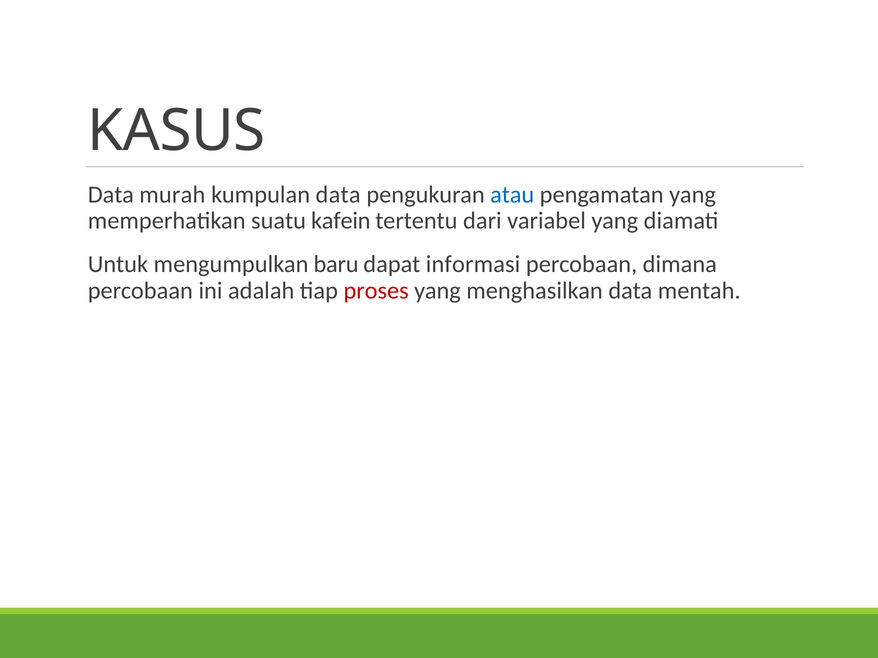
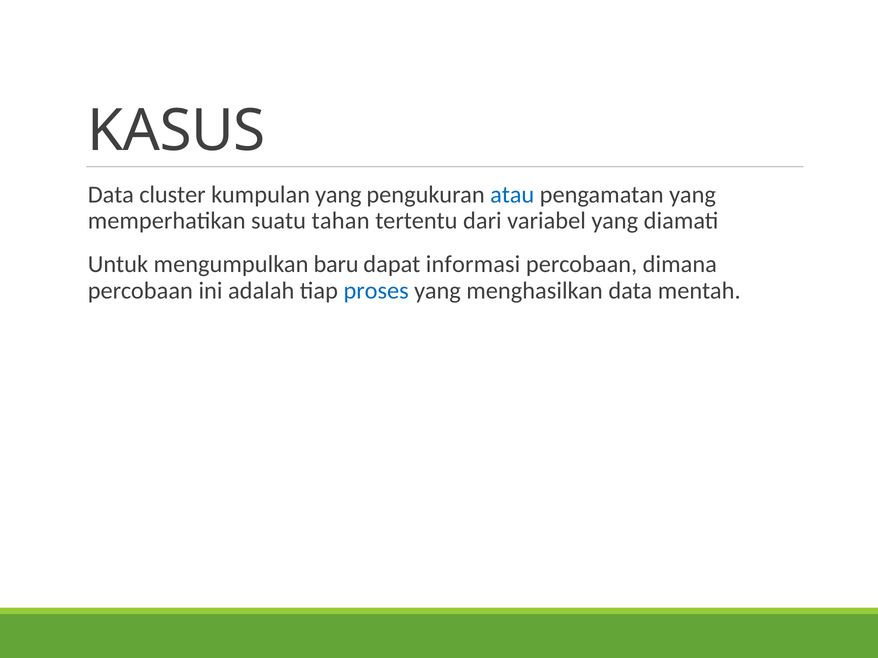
murah: murah -> cluster
kumpulan data: data -> yang
kafein: kafein -> tahan
proses colour: red -> blue
